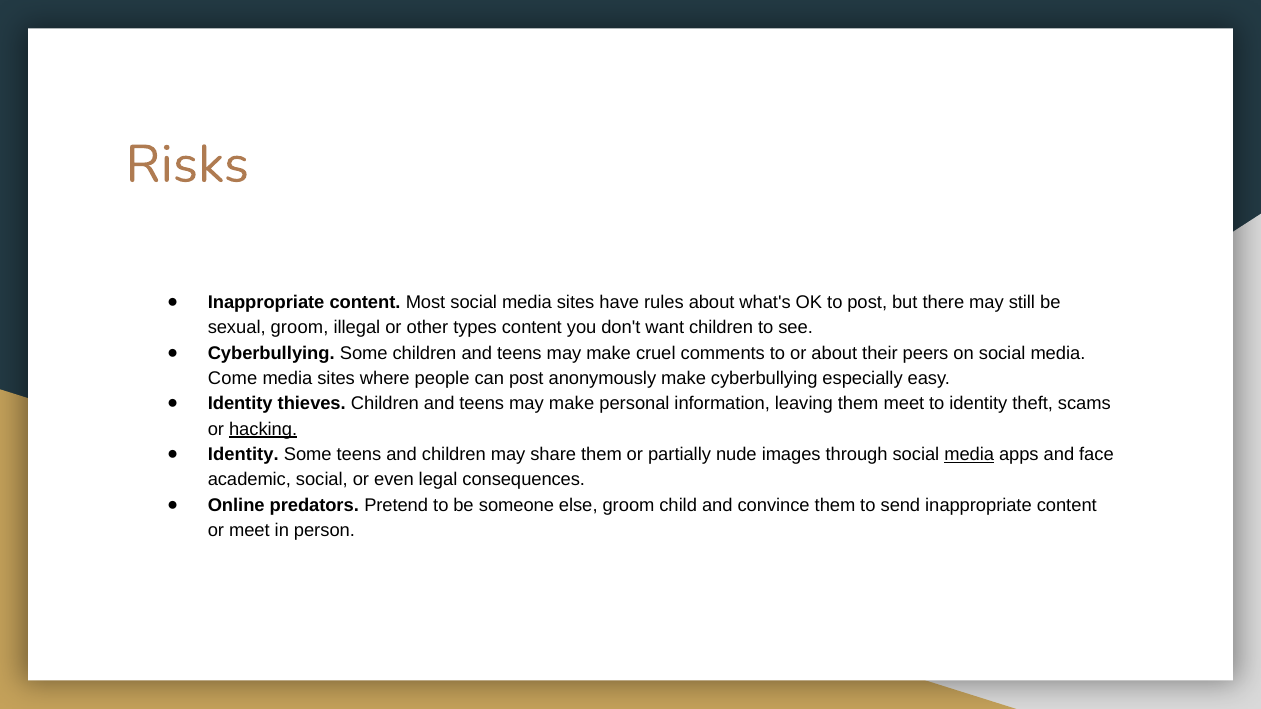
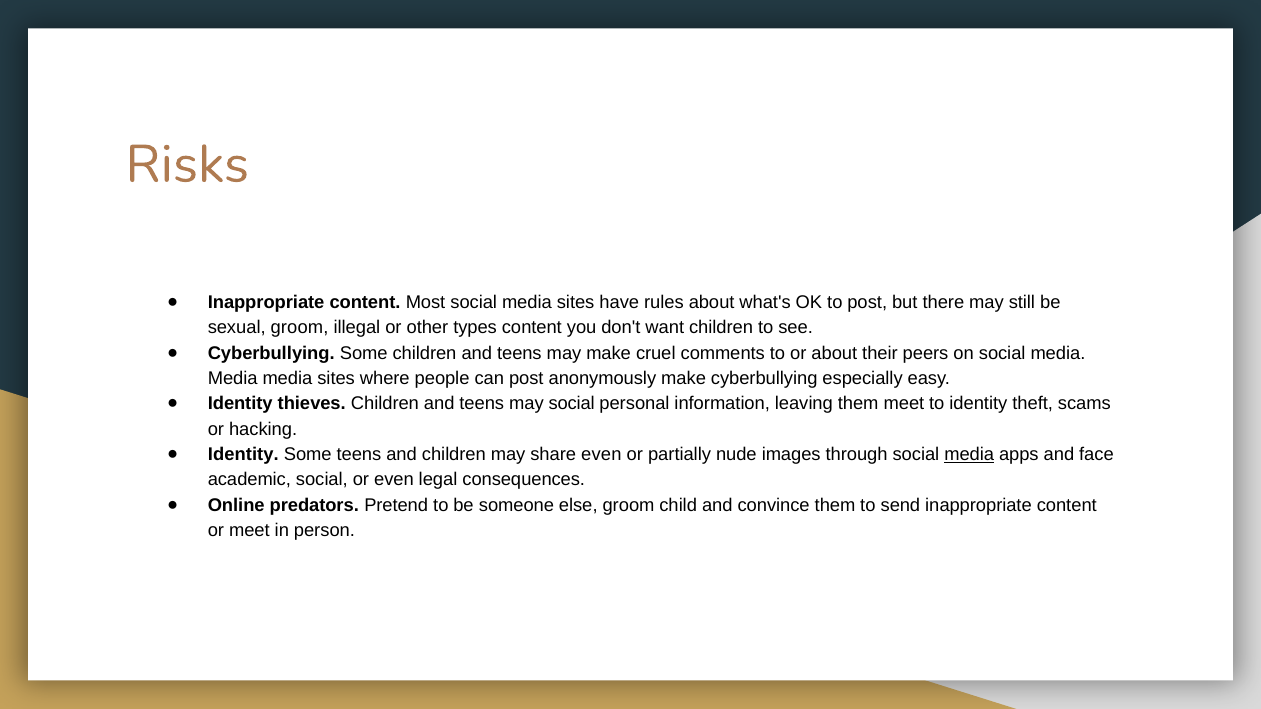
Come at (233, 379): Come -> Media
make at (572, 404): make -> social
hacking underline: present -> none
share them: them -> even
